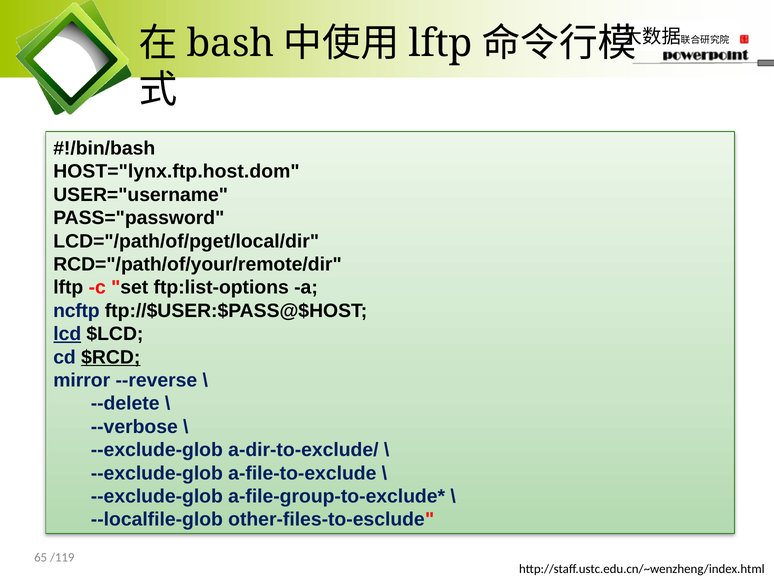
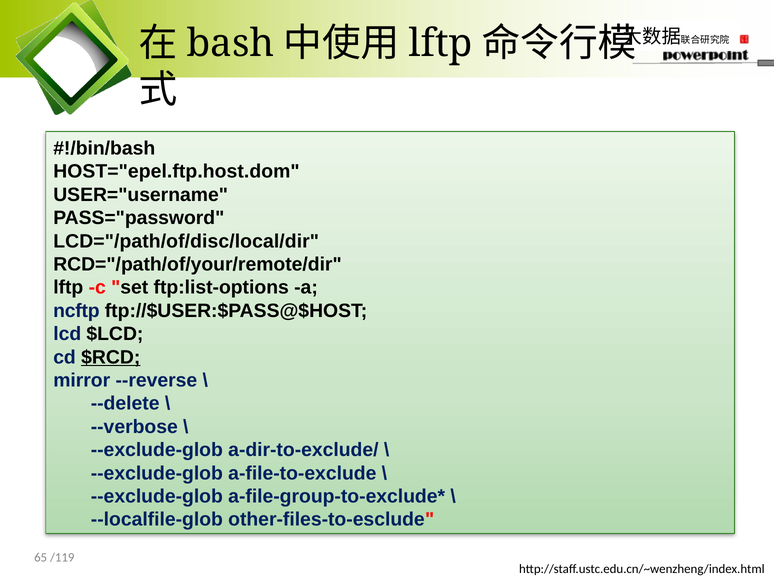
HOST="lynx.ftp.host.dom: HOST="lynx.ftp.host.dom -> HOST="epel.ftp.host.dom
LCD="/path/of/pget/local/dir: LCD="/path/of/pget/local/dir -> LCD="/path/of/disc/local/dir
lcd underline: present -> none
